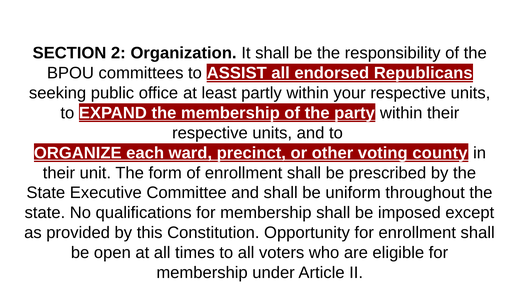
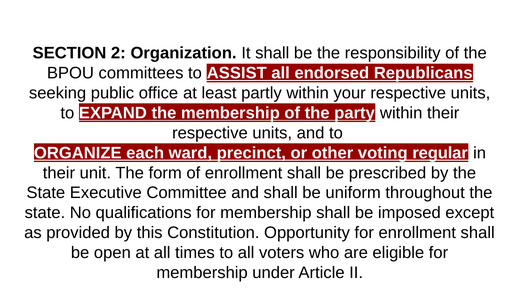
county: county -> regular
